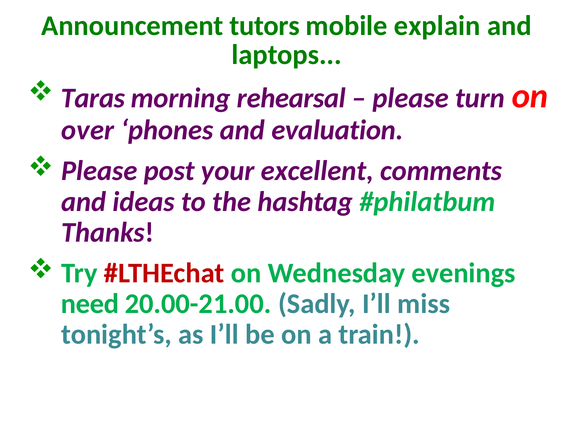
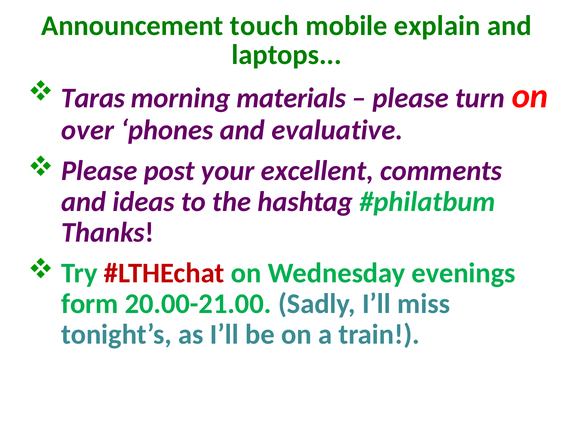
tutors: tutors -> touch
rehearsal: rehearsal -> materials
evaluation: evaluation -> evaluative
need: need -> form
